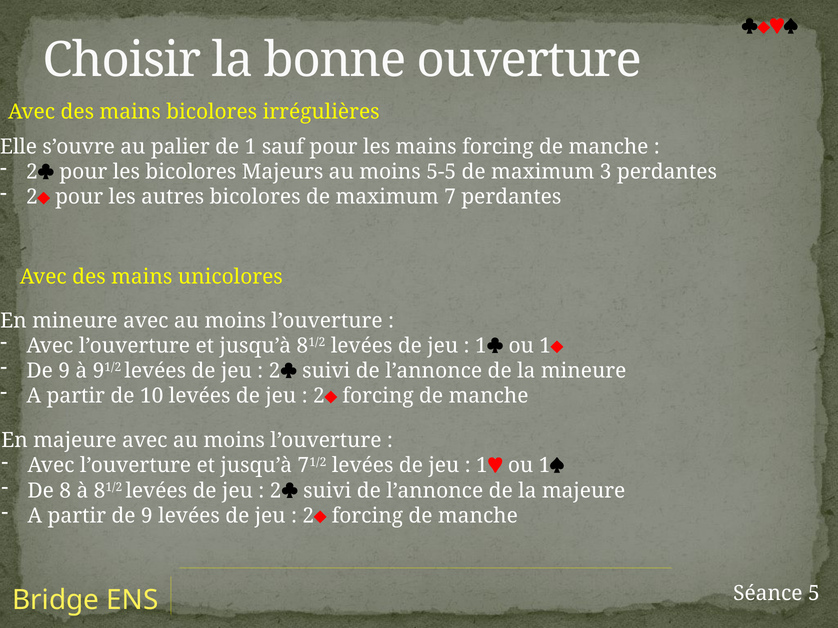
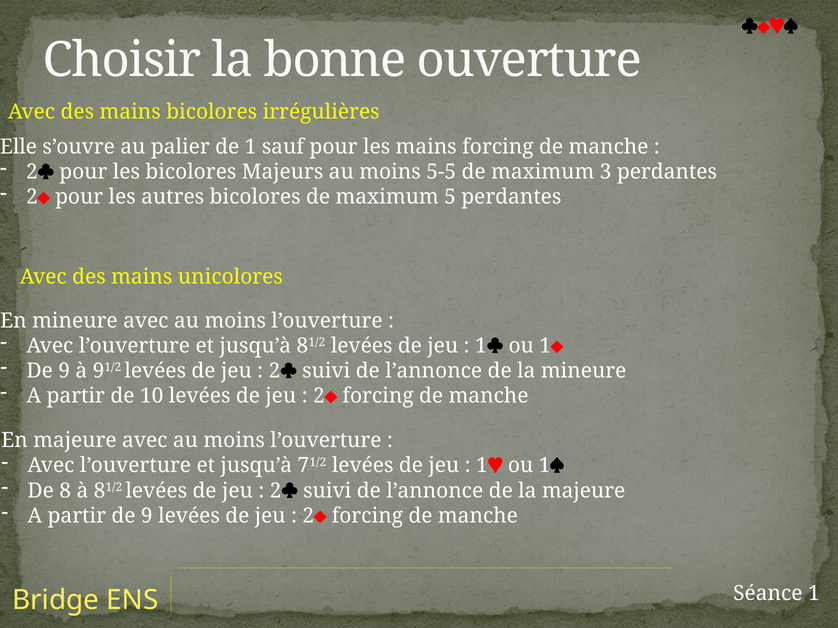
7: 7 -> 5
Séance 5: 5 -> 1
